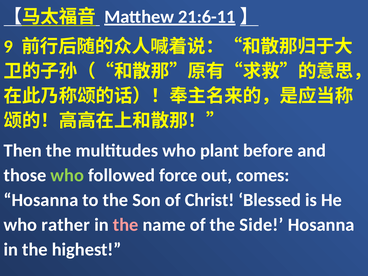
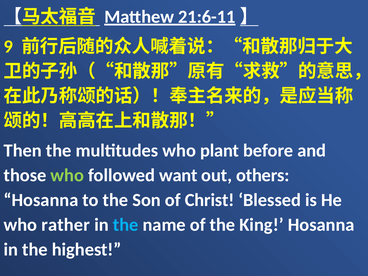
force: force -> want
comes: comes -> others
the at (126, 225) colour: pink -> light blue
Side: Side -> King
